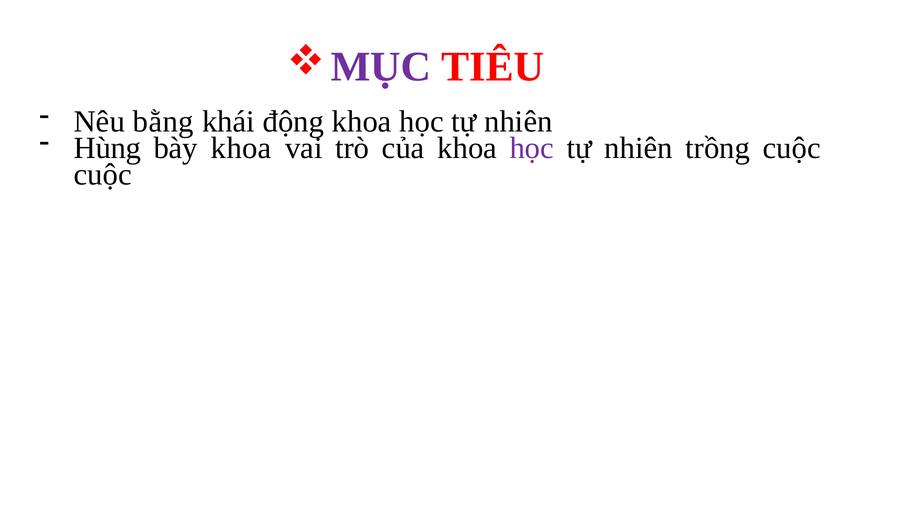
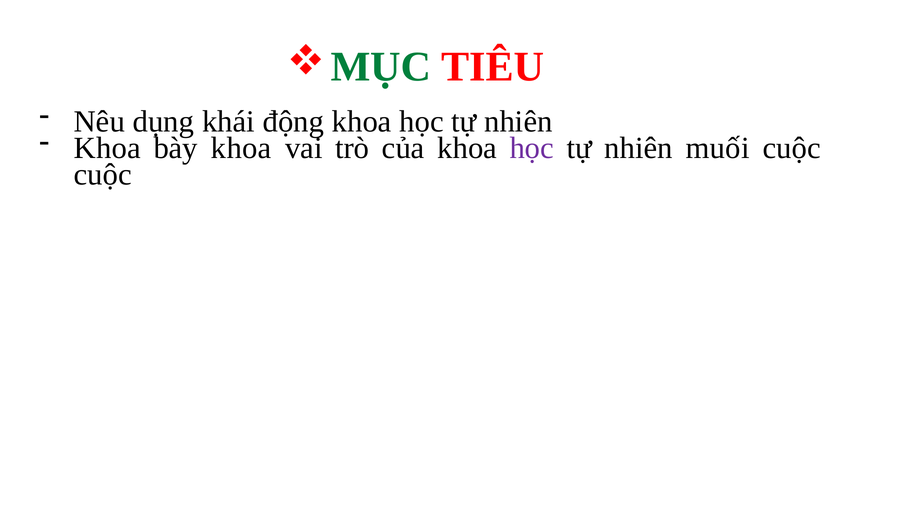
MỤC colour: purple -> green
bằng: bằng -> dụng
Hùng at (107, 148): Hùng -> Khoa
trồng: trồng -> muối
